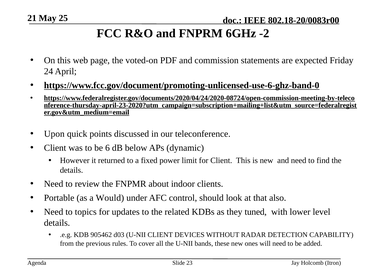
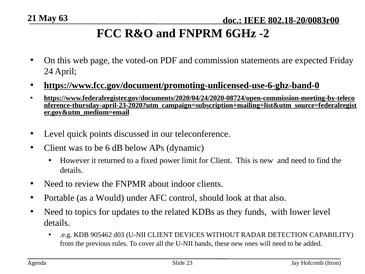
25: 25 -> 63
Upon at (54, 134): Upon -> Level
tuned: tuned -> funds
